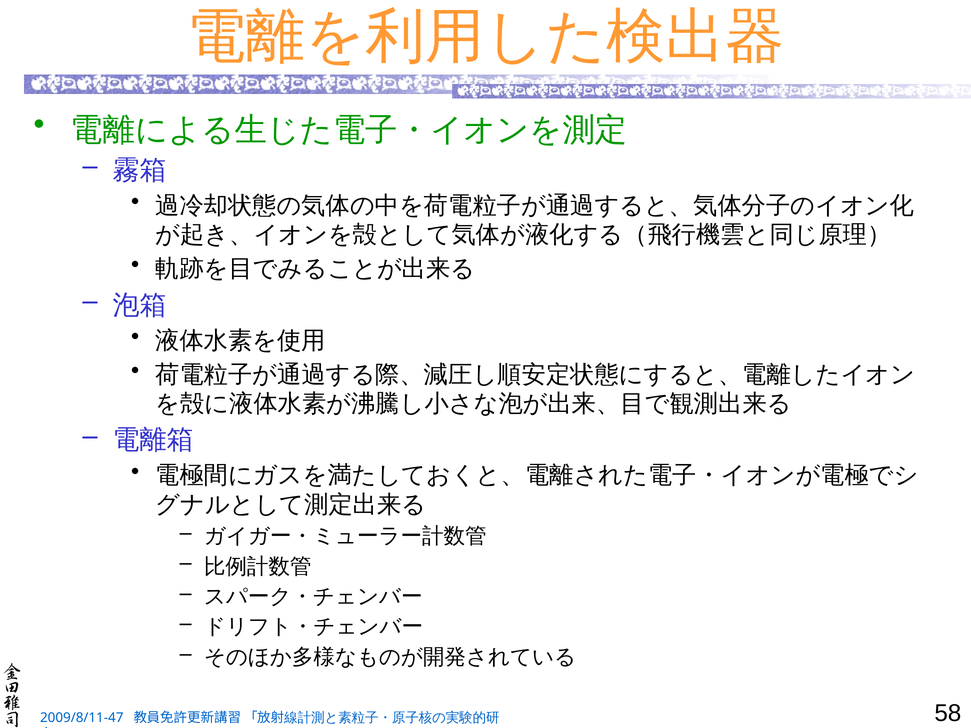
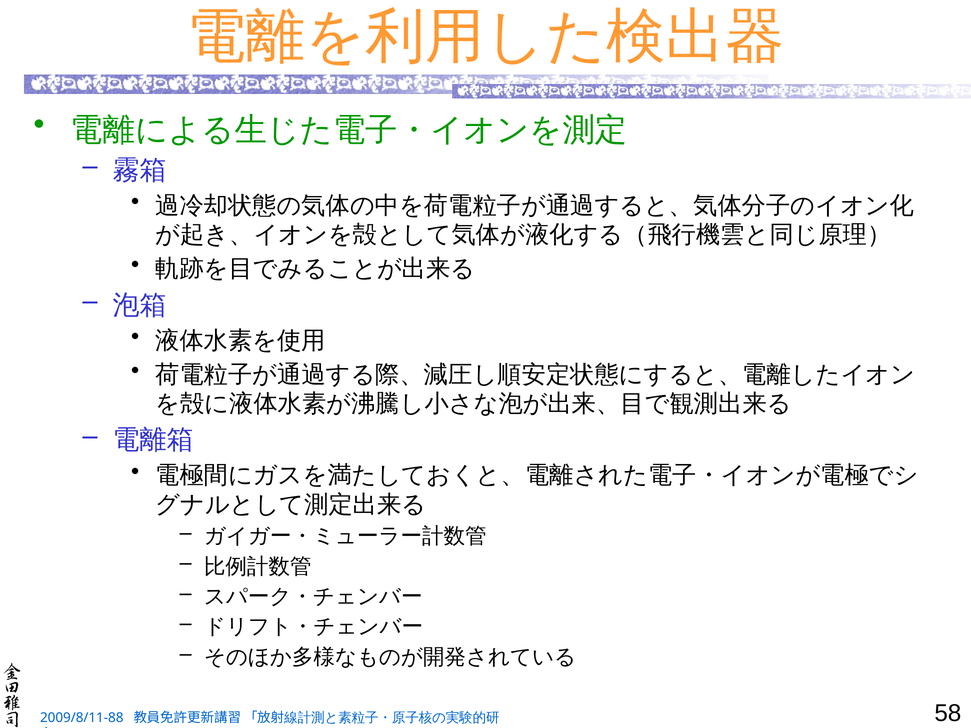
2009/8/11-47: 2009/8/11-47 -> 2009/8/11-88
